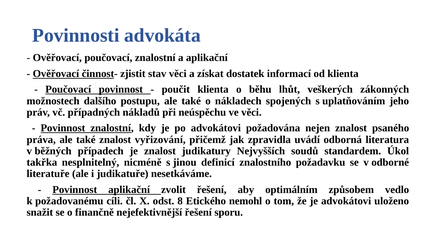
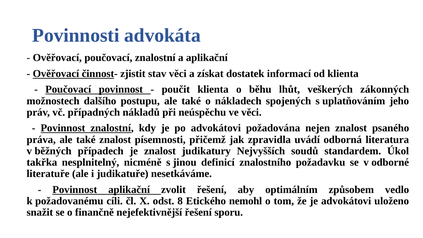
vyřizování: vyřizování -> písemnosti
